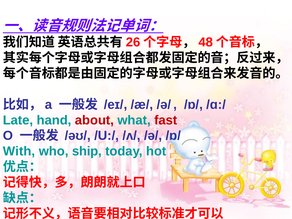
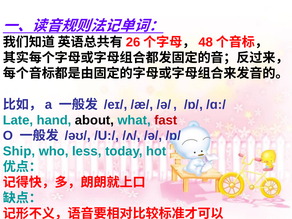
about colour: red -> black
With: With -> Ship
ship: ship -> less
